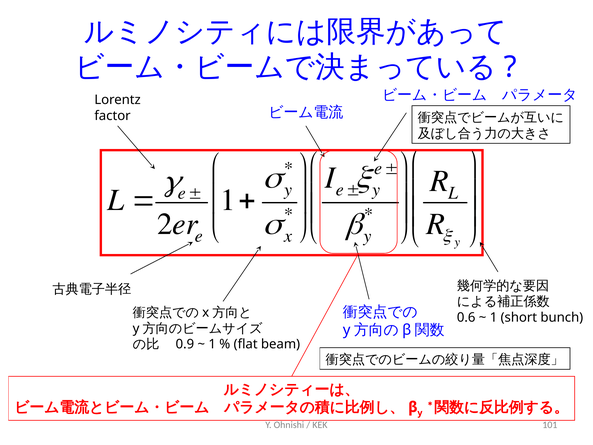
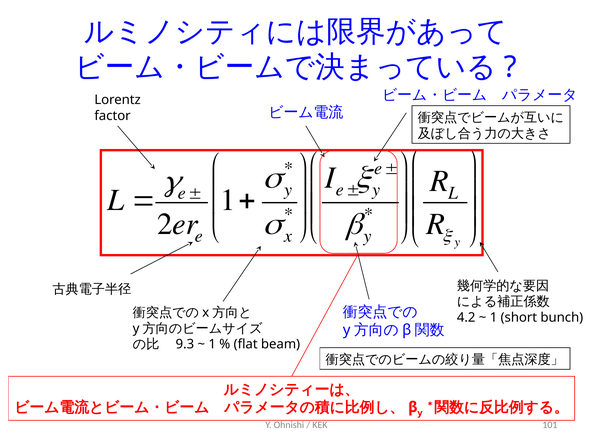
0.6: 0.6 -> 4.2
0.9: 0.9 -> 9.3
